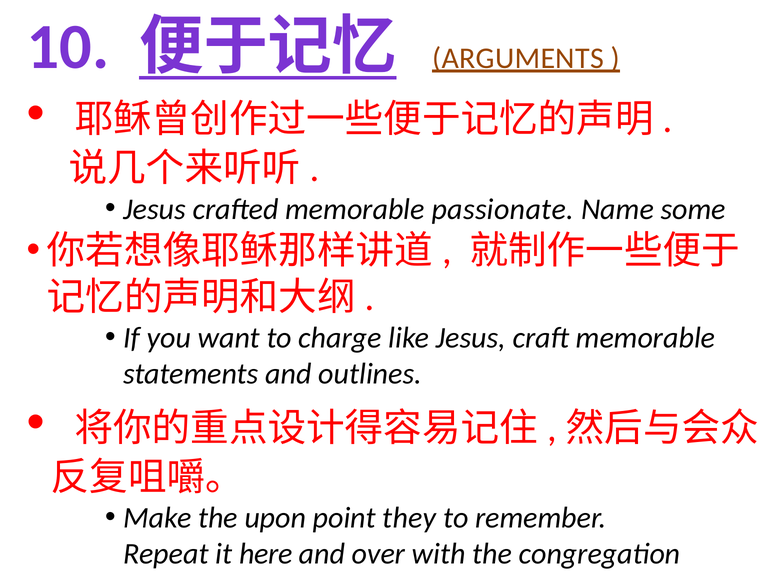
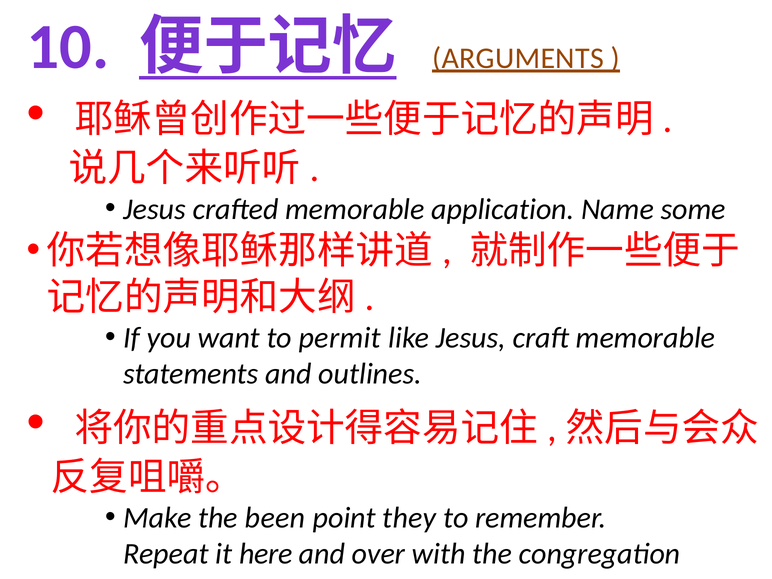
passionate: passionate -> application
charge: charge -> permit
upon: upon -> been
